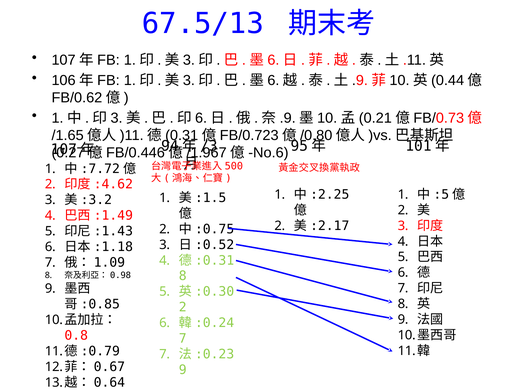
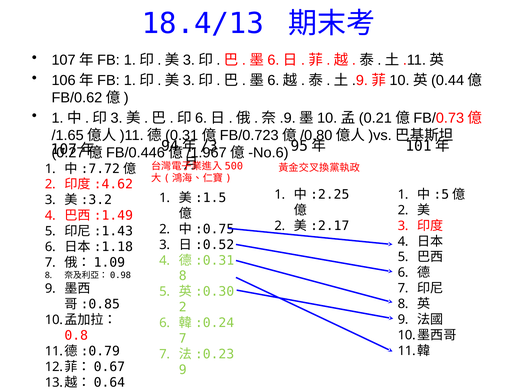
67.5/13: 67.5/13 -> 18.4/13
